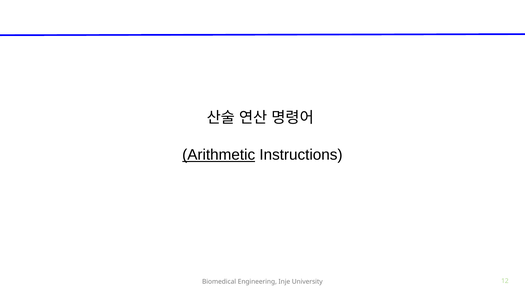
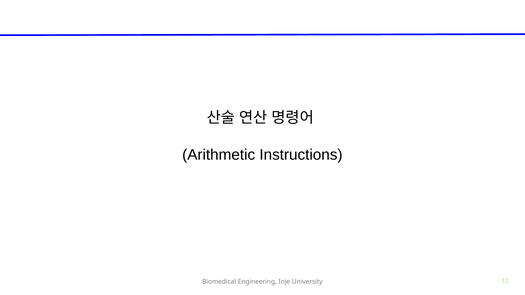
Arithmetic underline: present -> none
